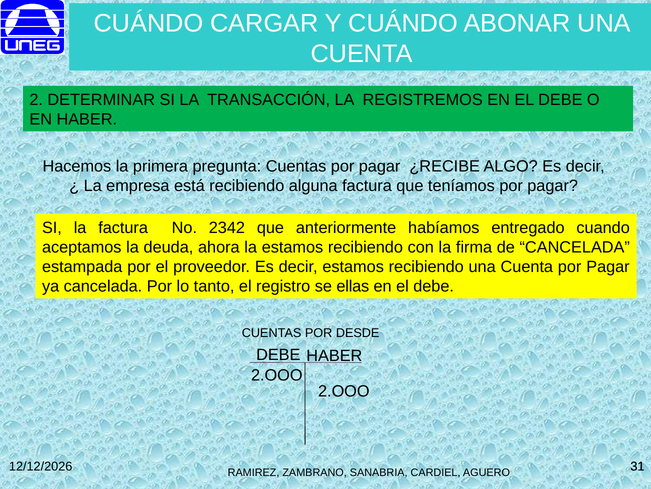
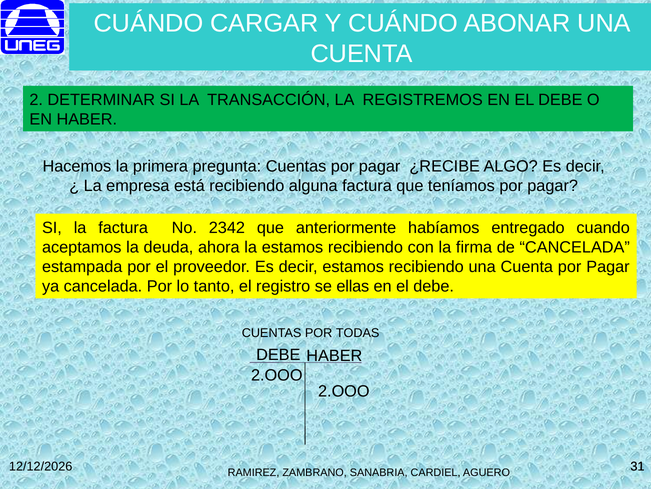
DESDE: DESDE -> TODAS
